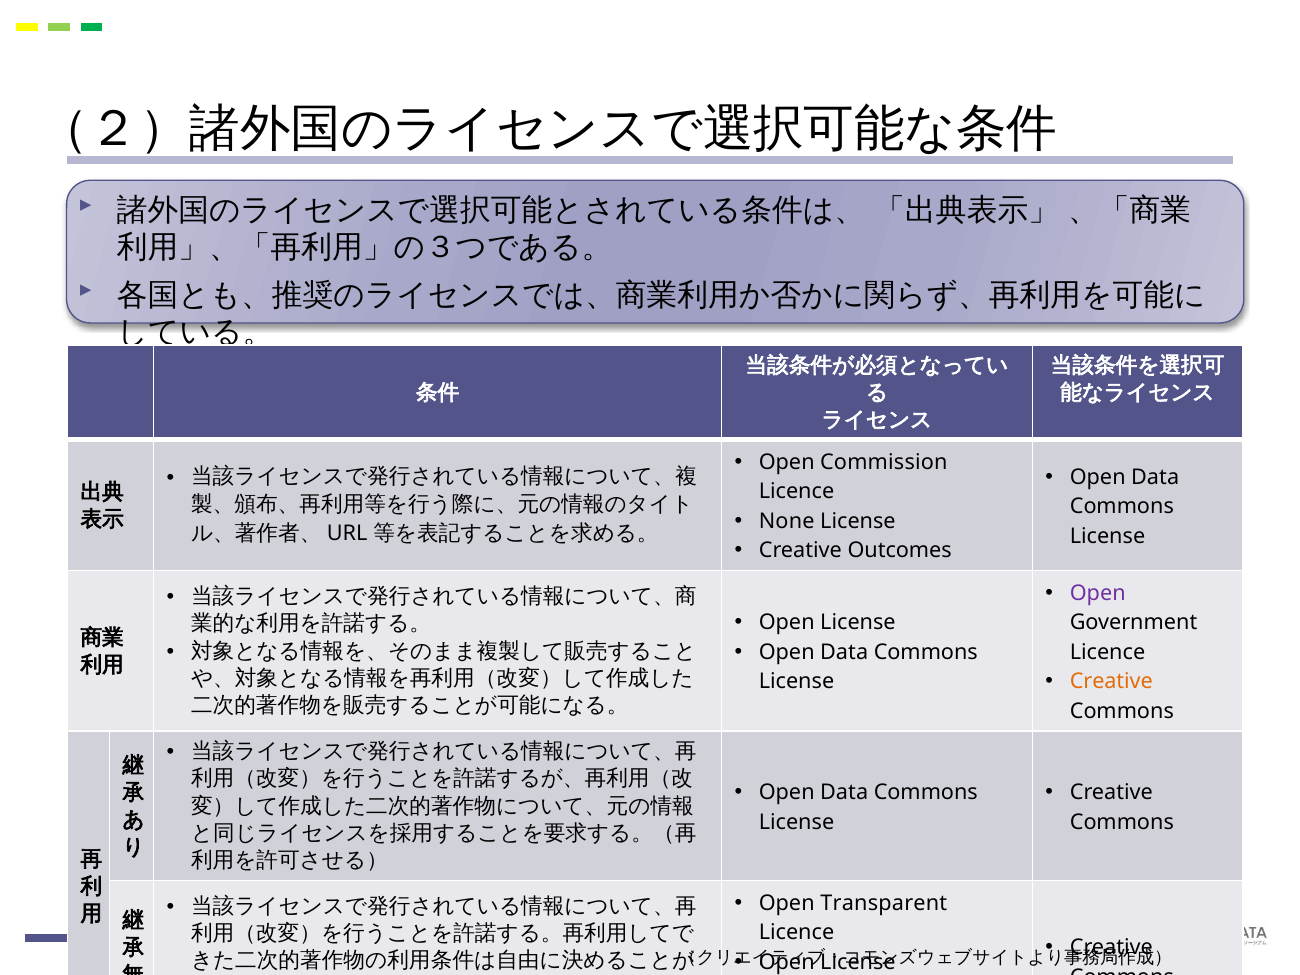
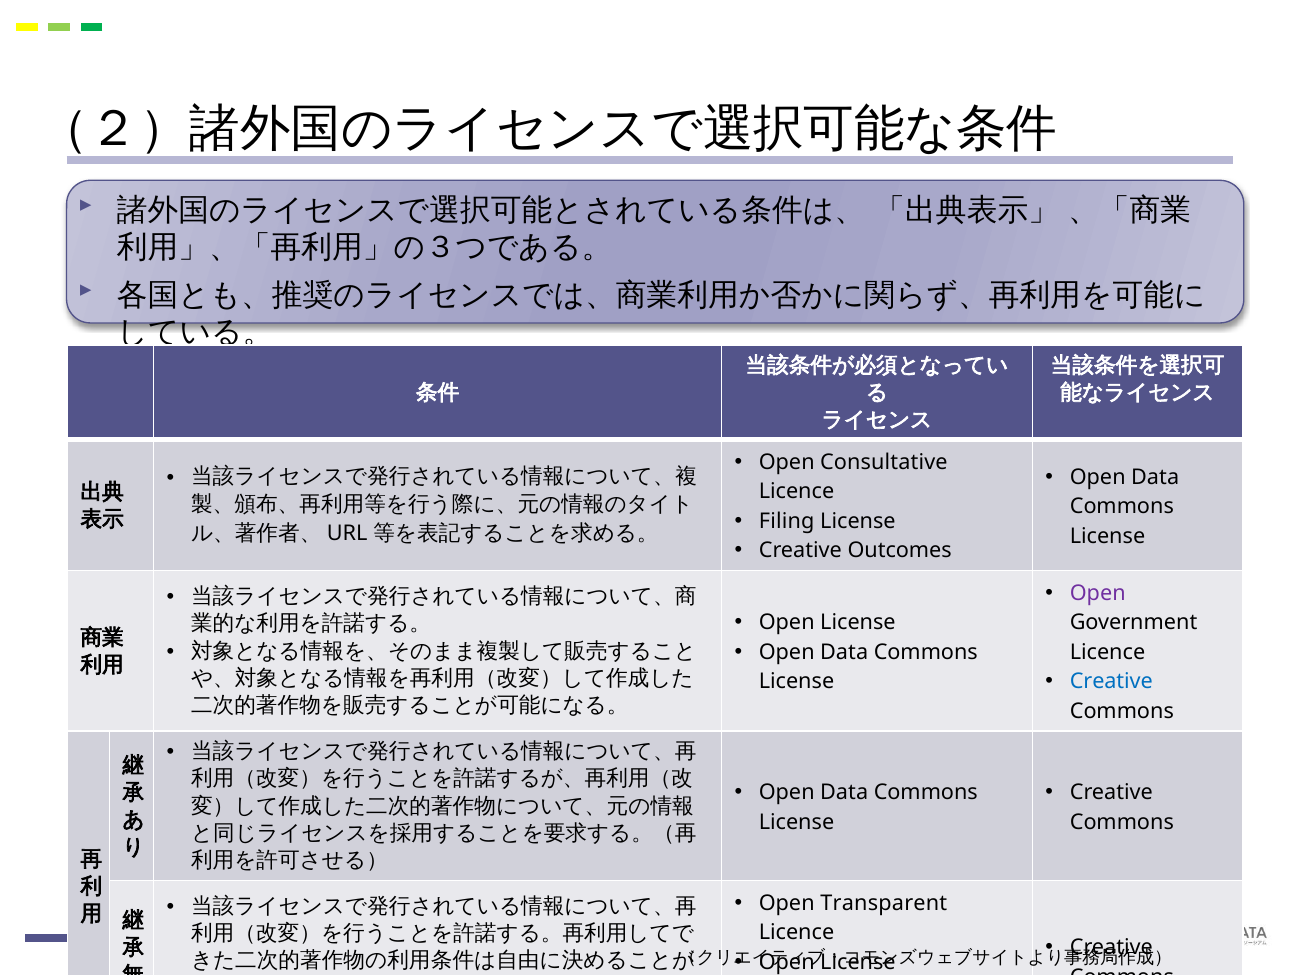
Commission: Commission -> Consultative
None: None -> Filing
Creative at (1111, 682) colour: orange -> blue
